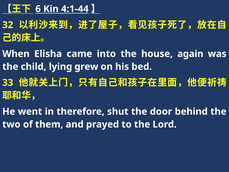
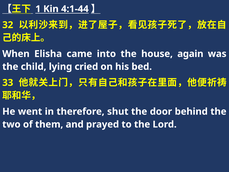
6: 6 -> 1
grew: grew -> cried
